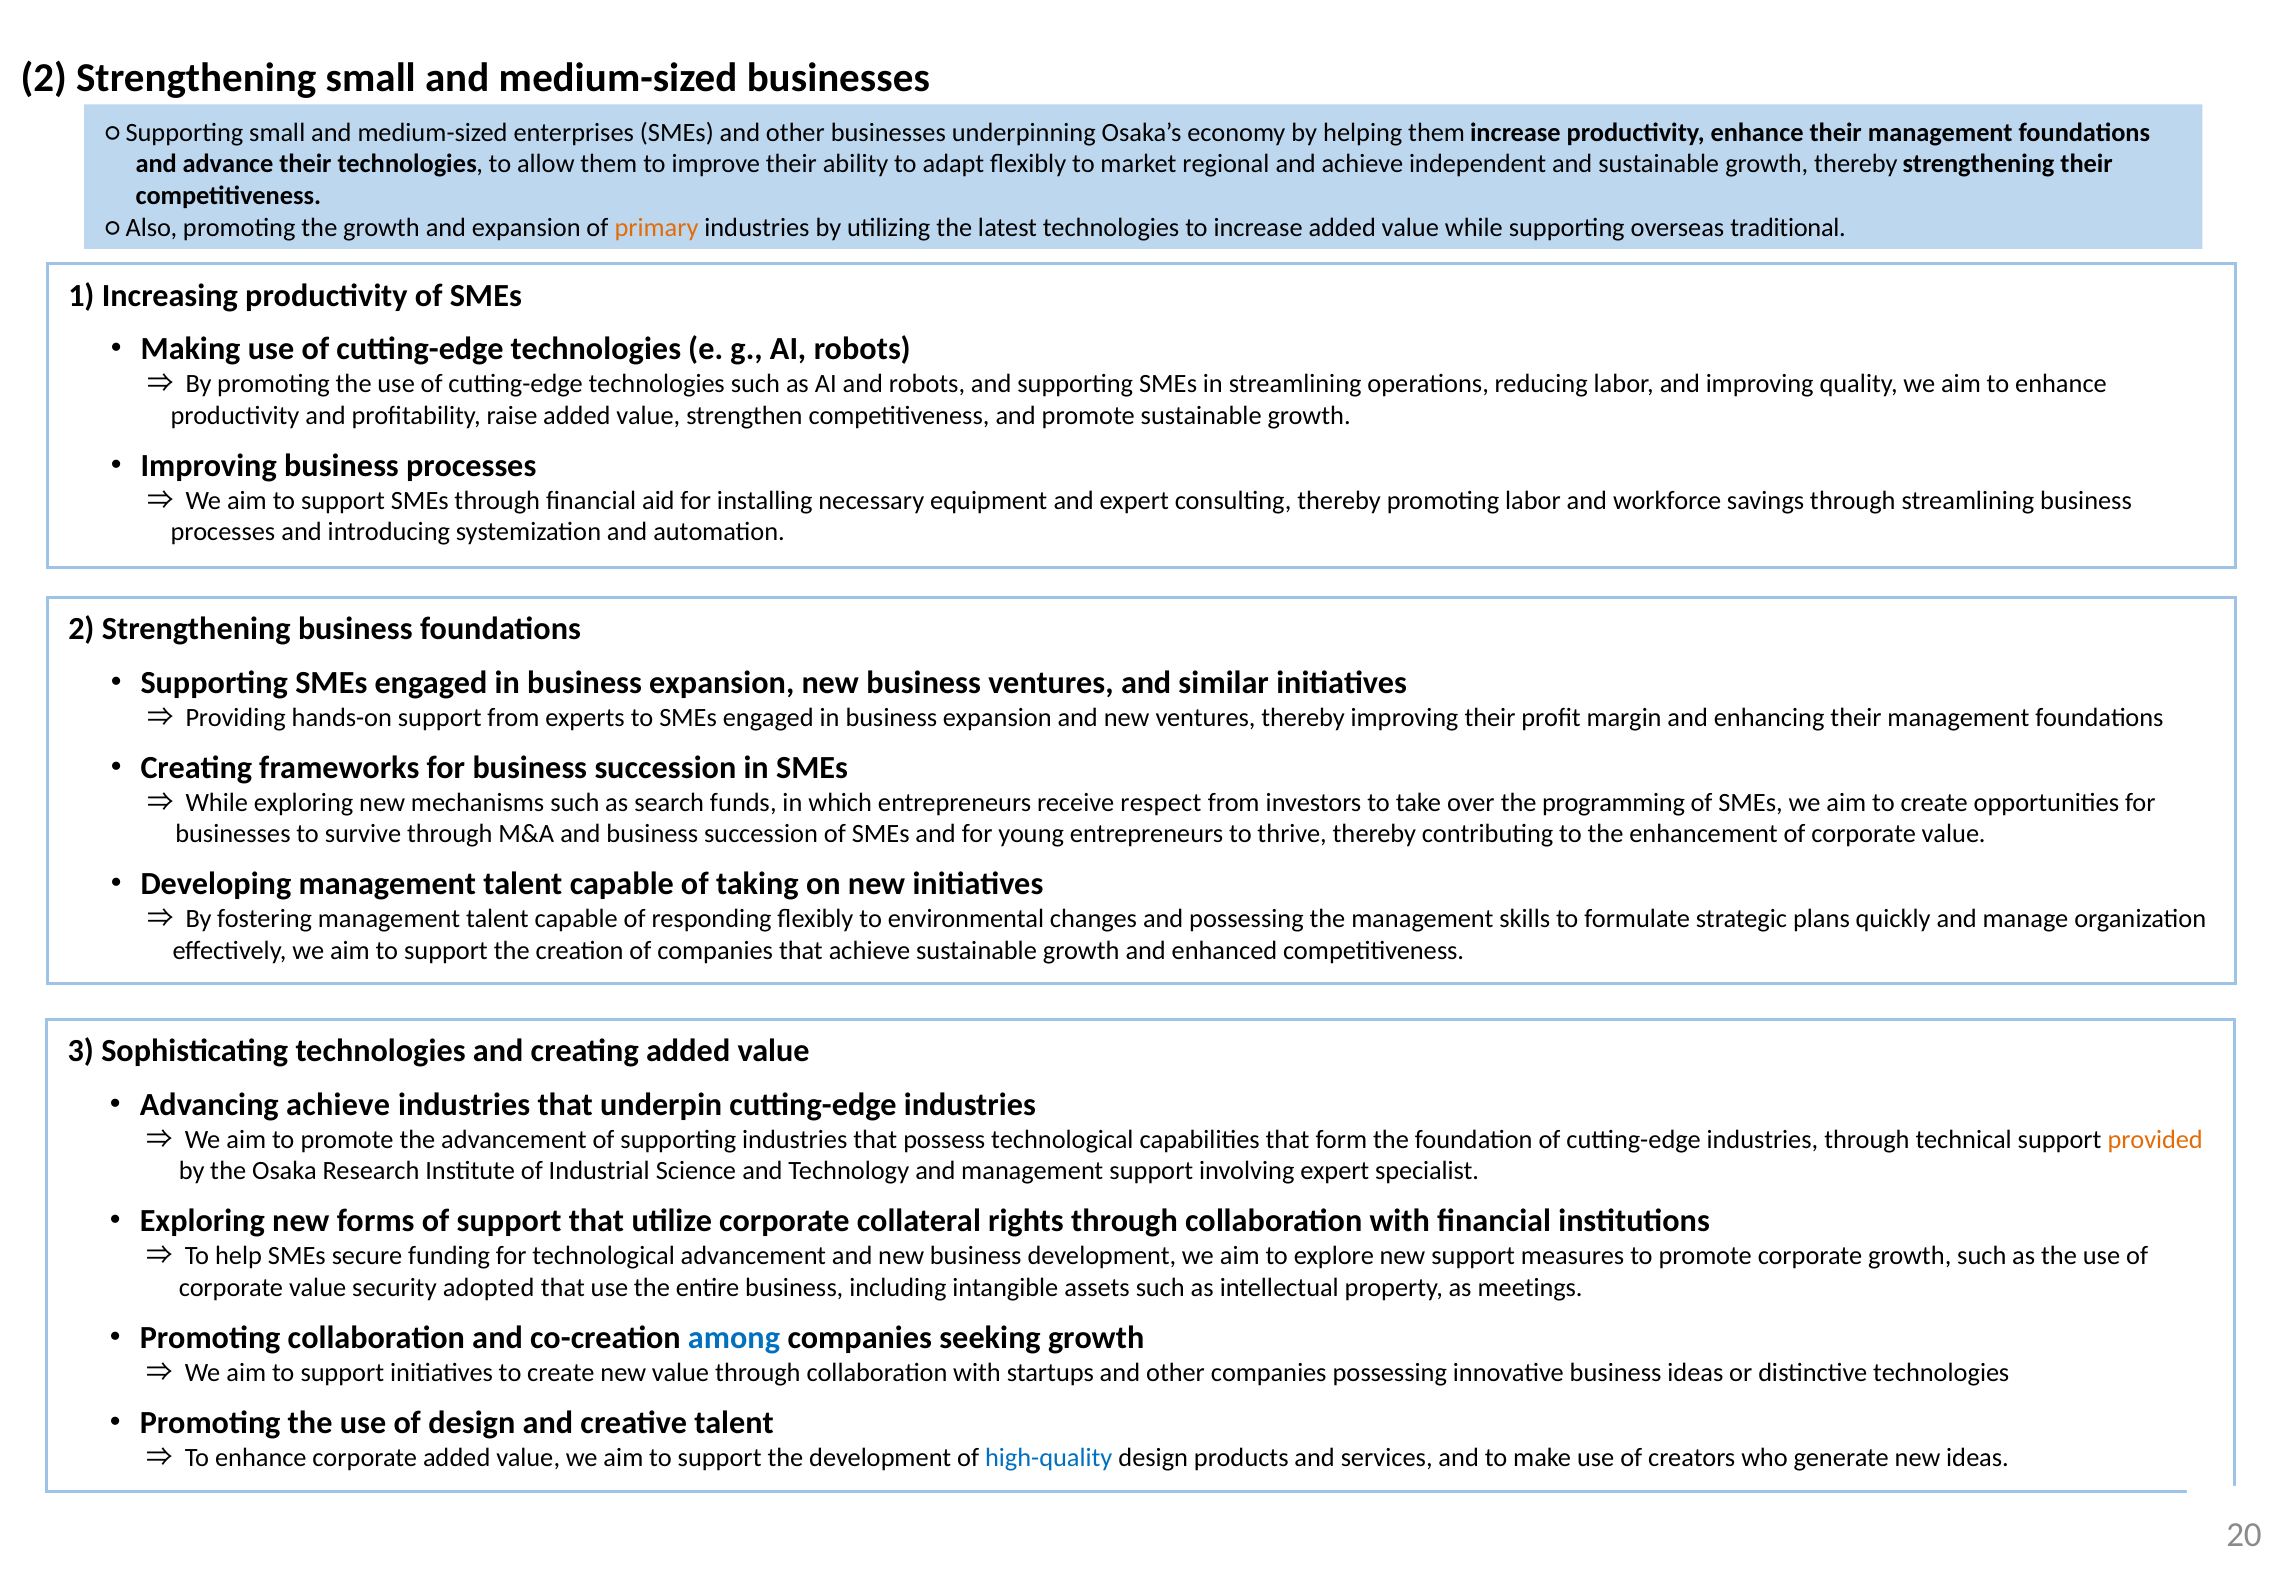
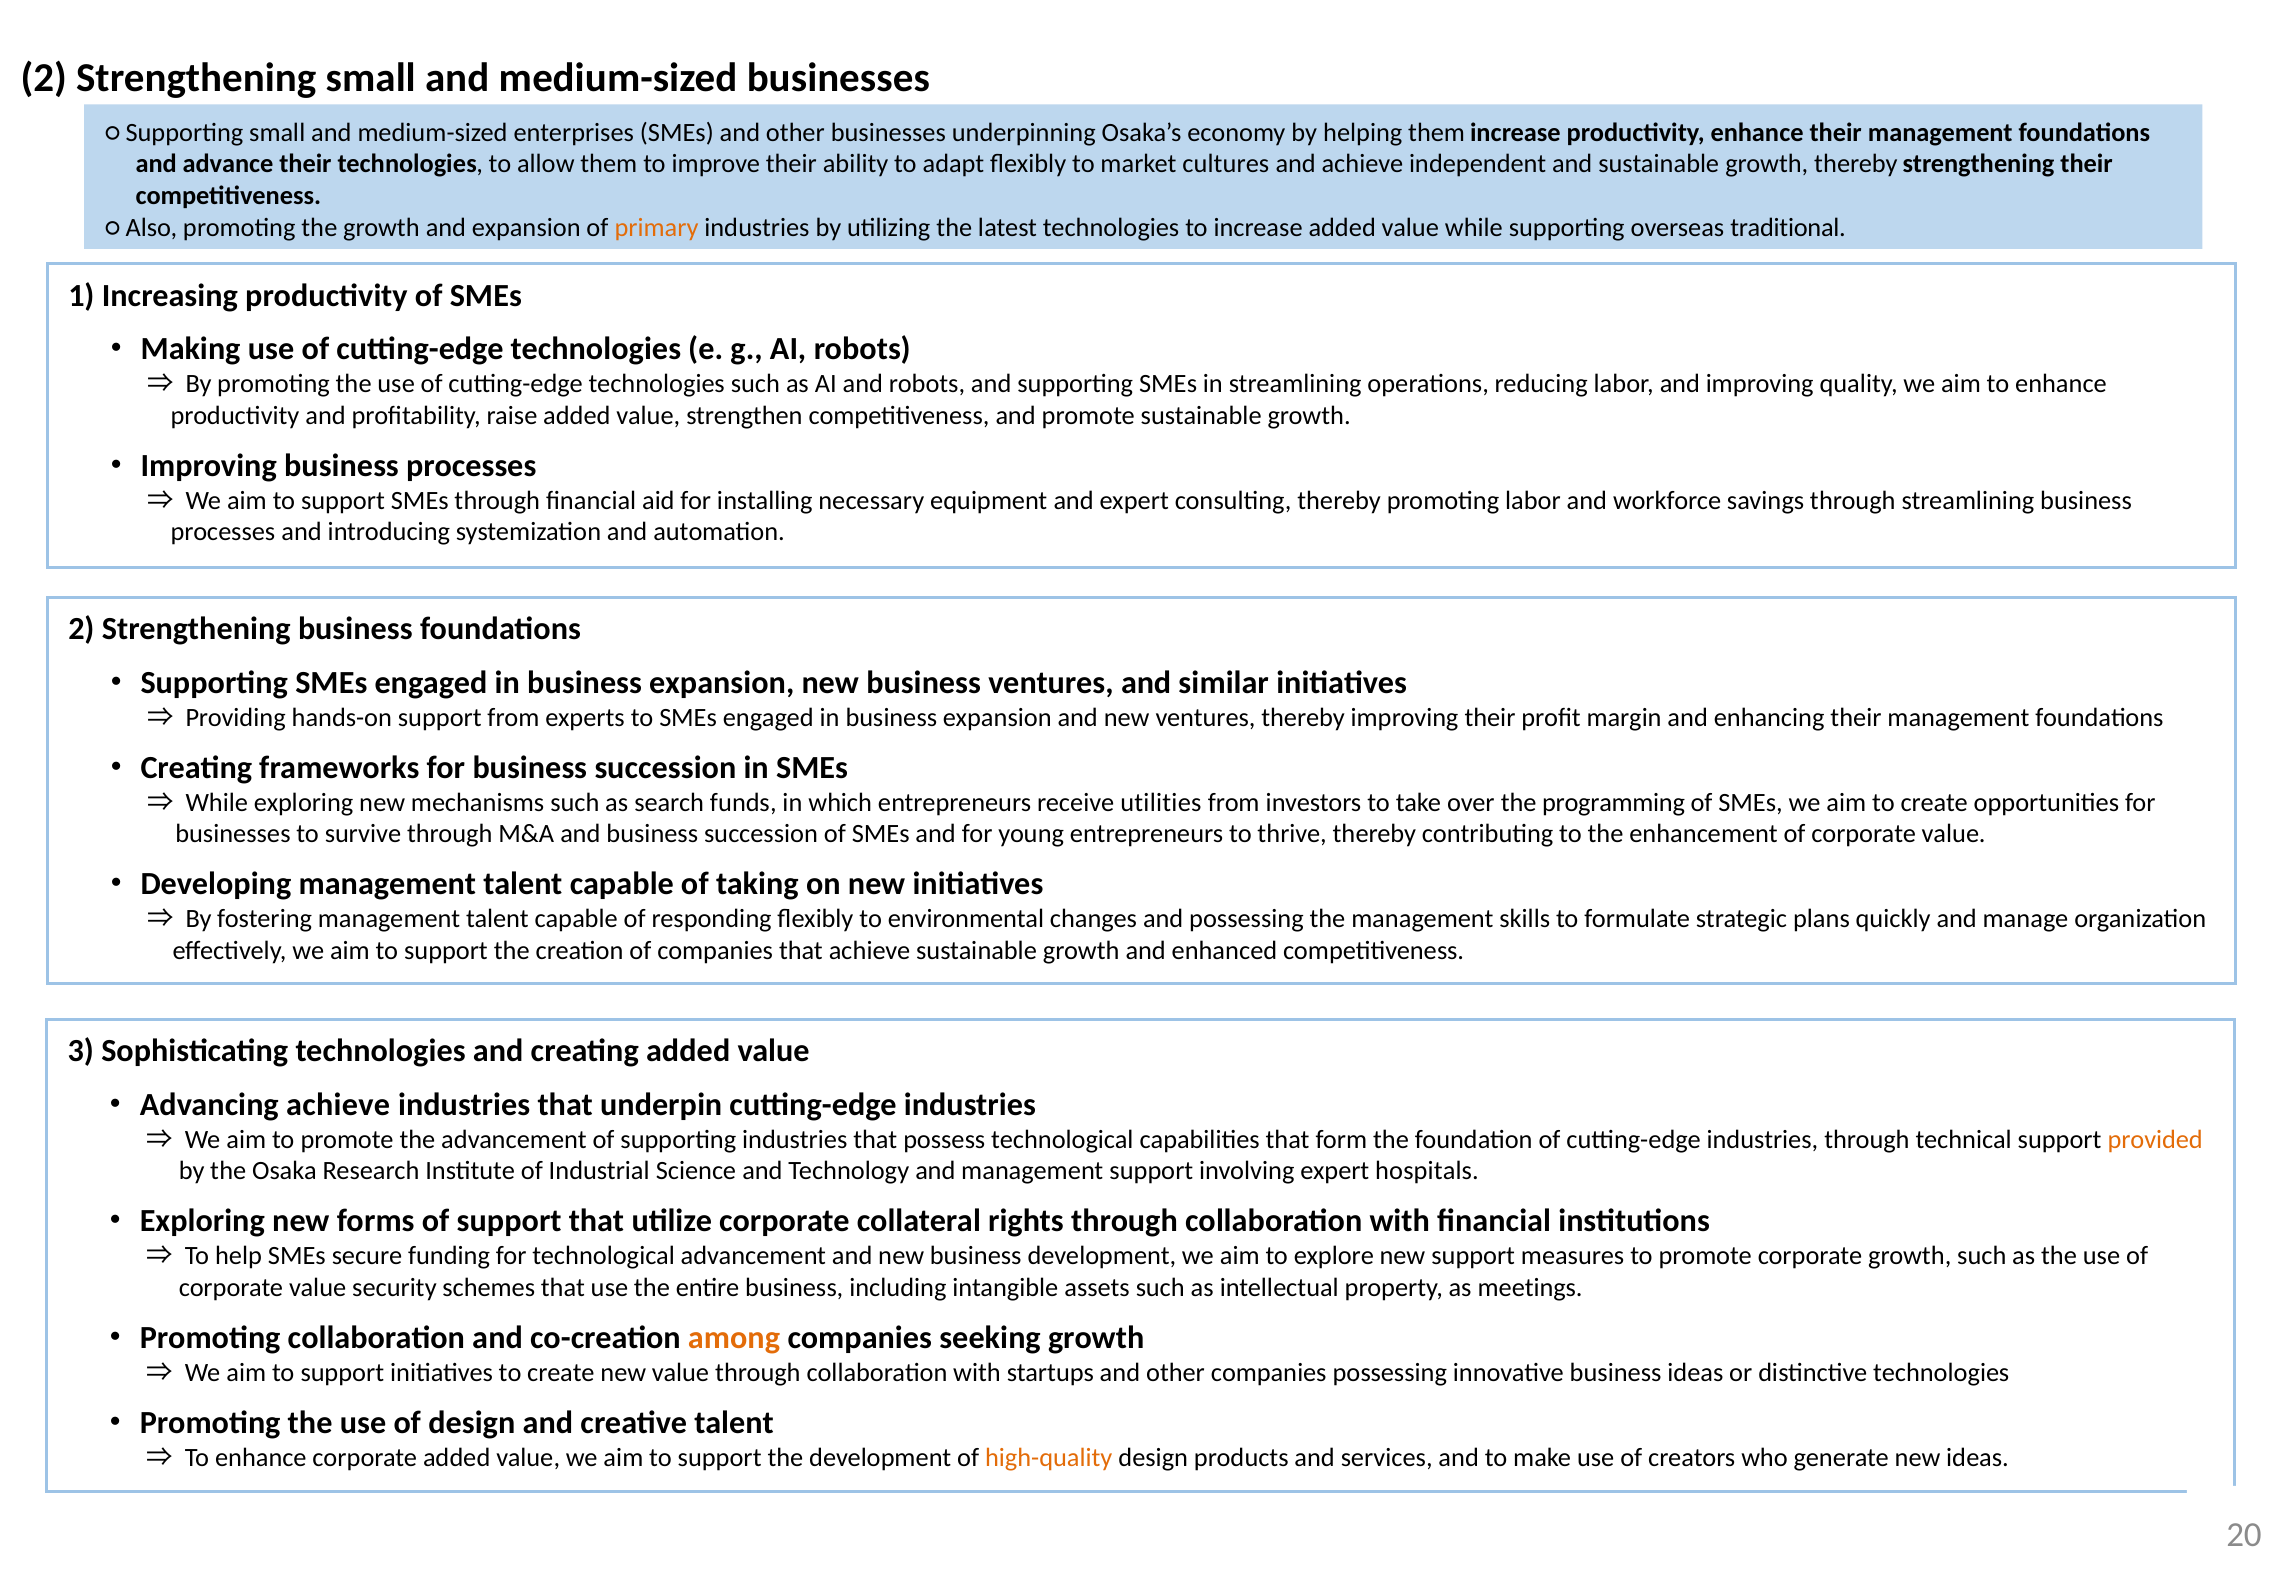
regional: regional -> cultures
respect: respect -> utilities
specialist: specialist -> hospitals
adopted: adopted -> schemes
among colour: blue -> orange
high-quality colour: blue -> orange
